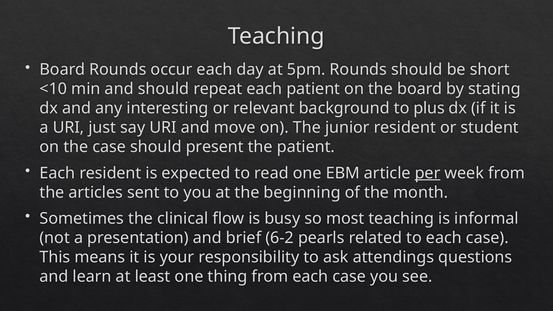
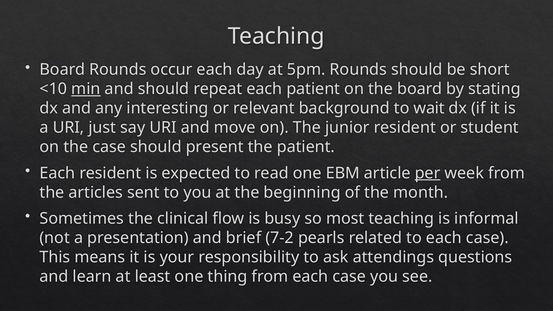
min underline: none -> present
plus: plus -> wait
6-2: 6-2 -> 7-2
